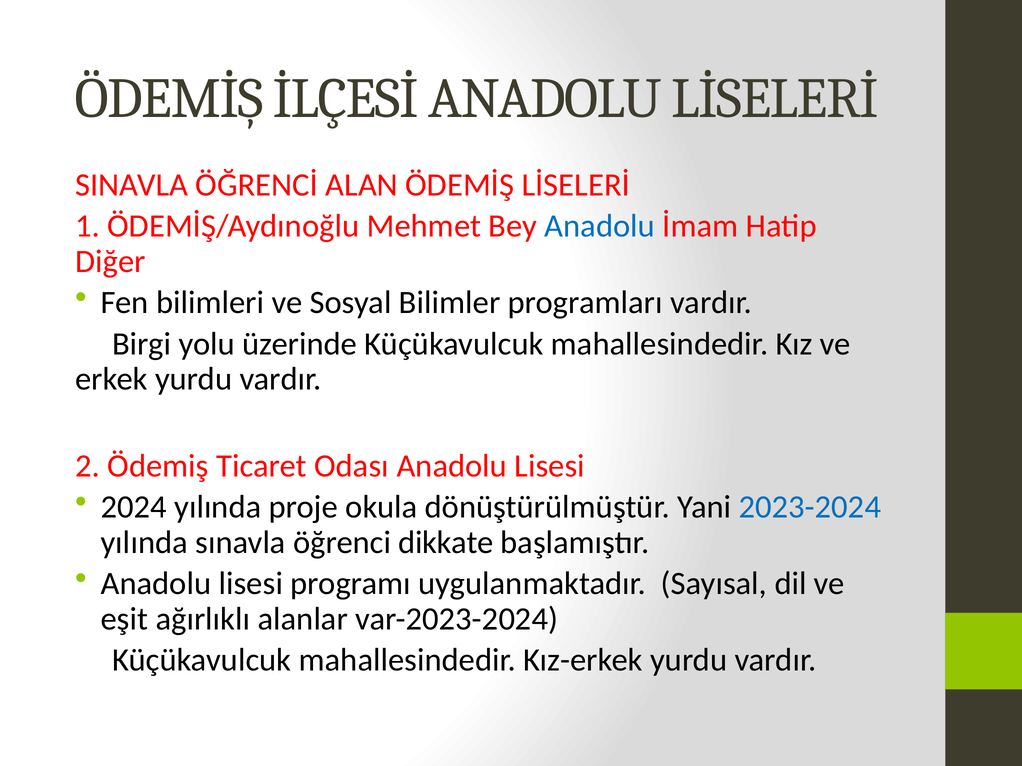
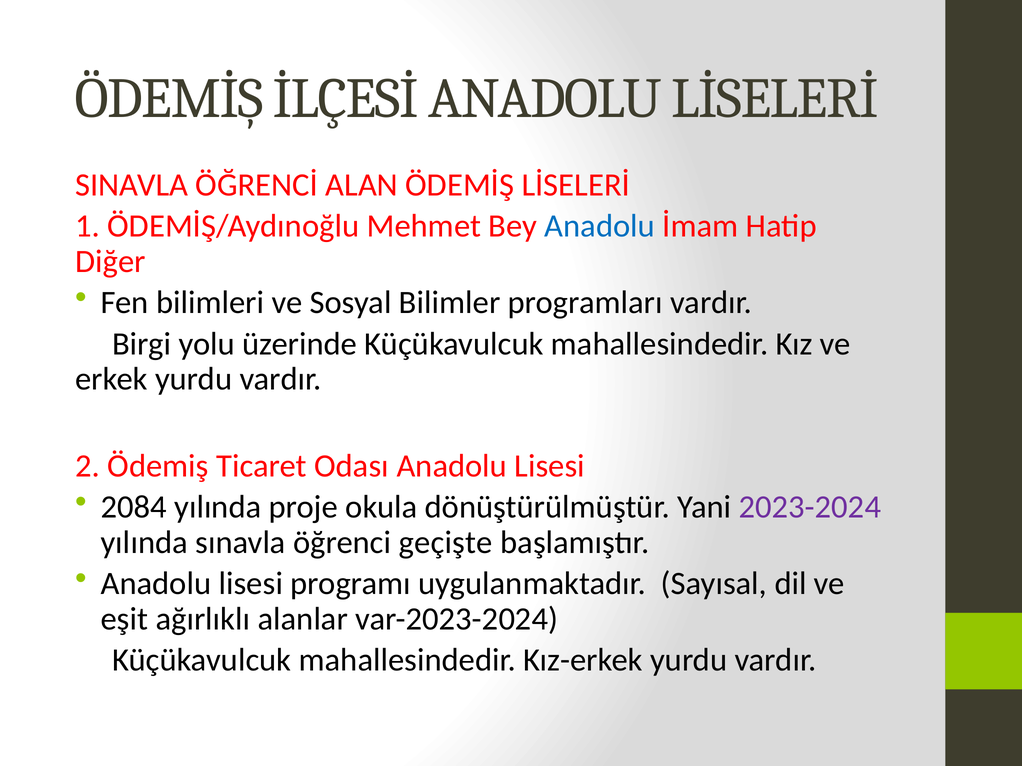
2024: 2024 -> 2084
2023-2024 colour: blue -> purple
dikkate: dikkate -> geçişte
